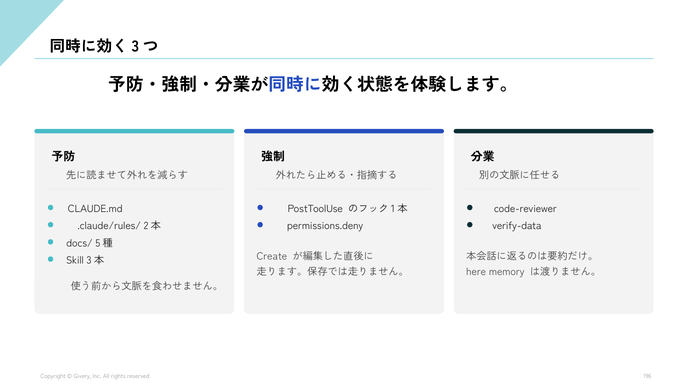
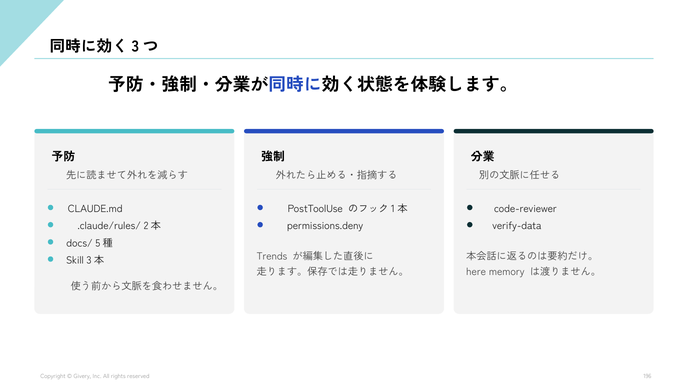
Create: Create -> Trends
